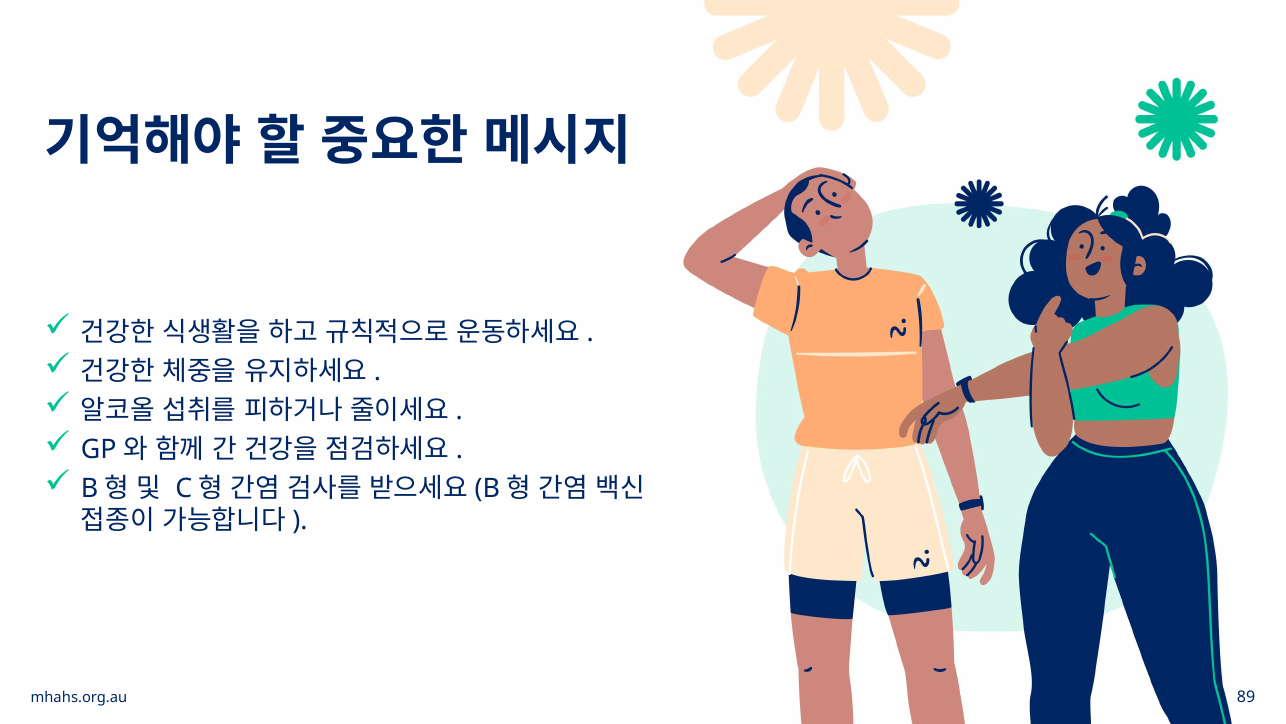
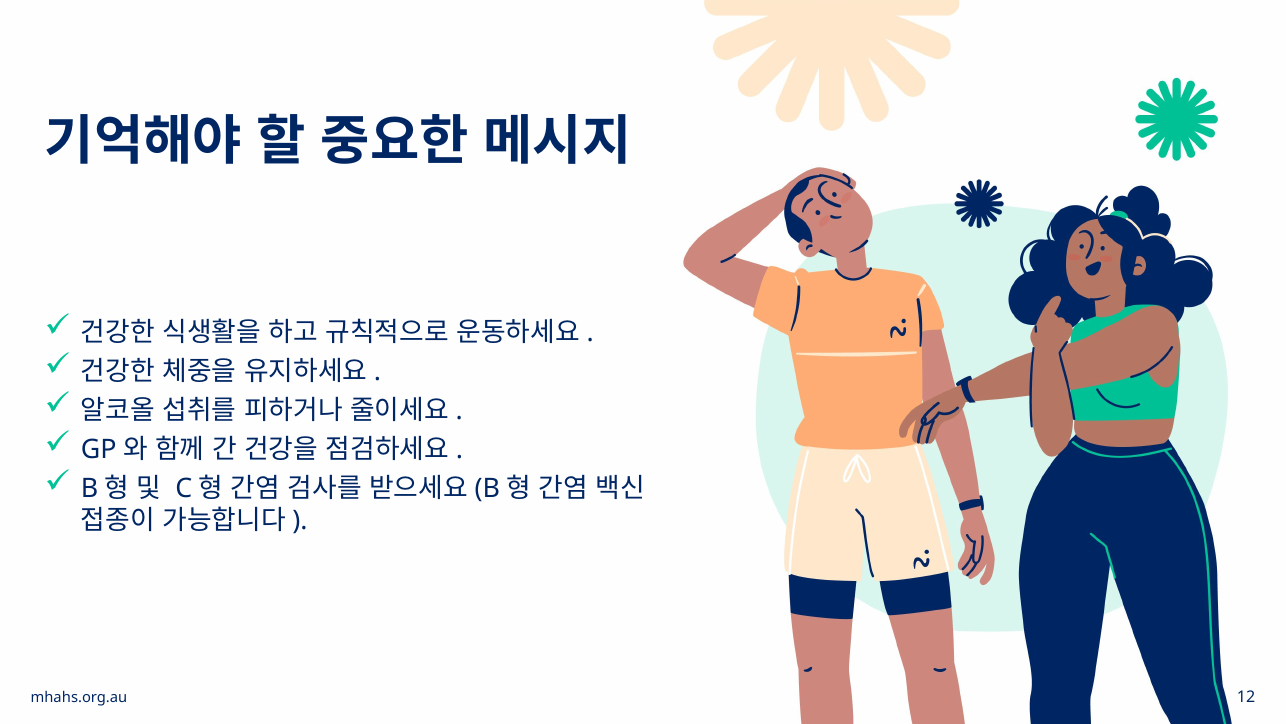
89: 89 -> 12
